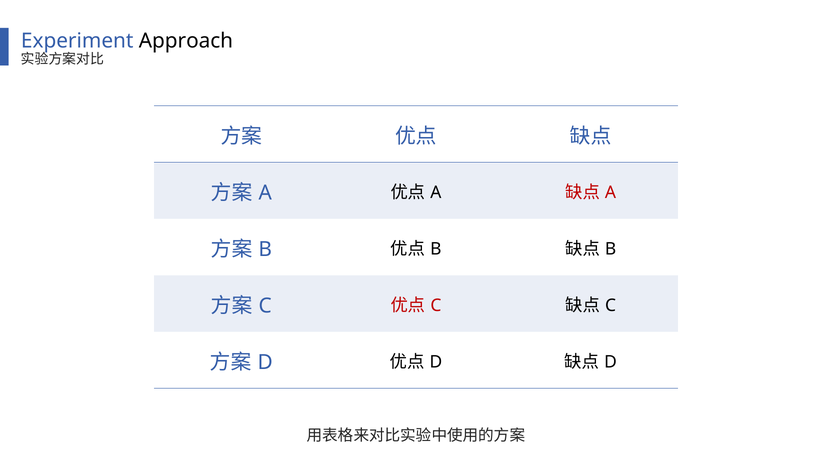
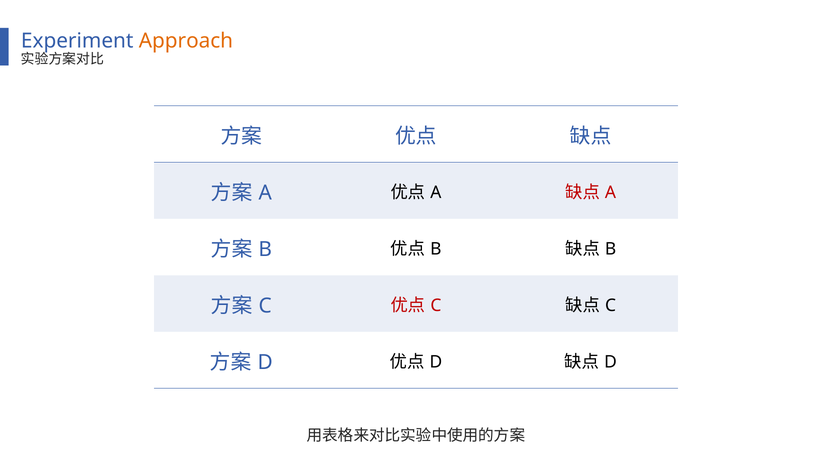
Approach colour: black -> orange
